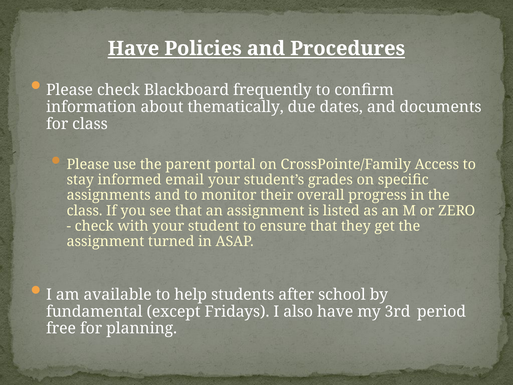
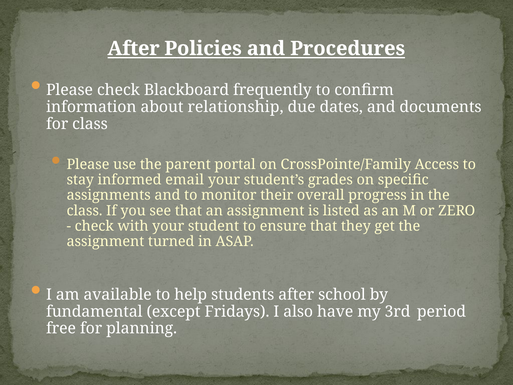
Have at (134, 48): Have -> After
thematically: thematically -> relationship
